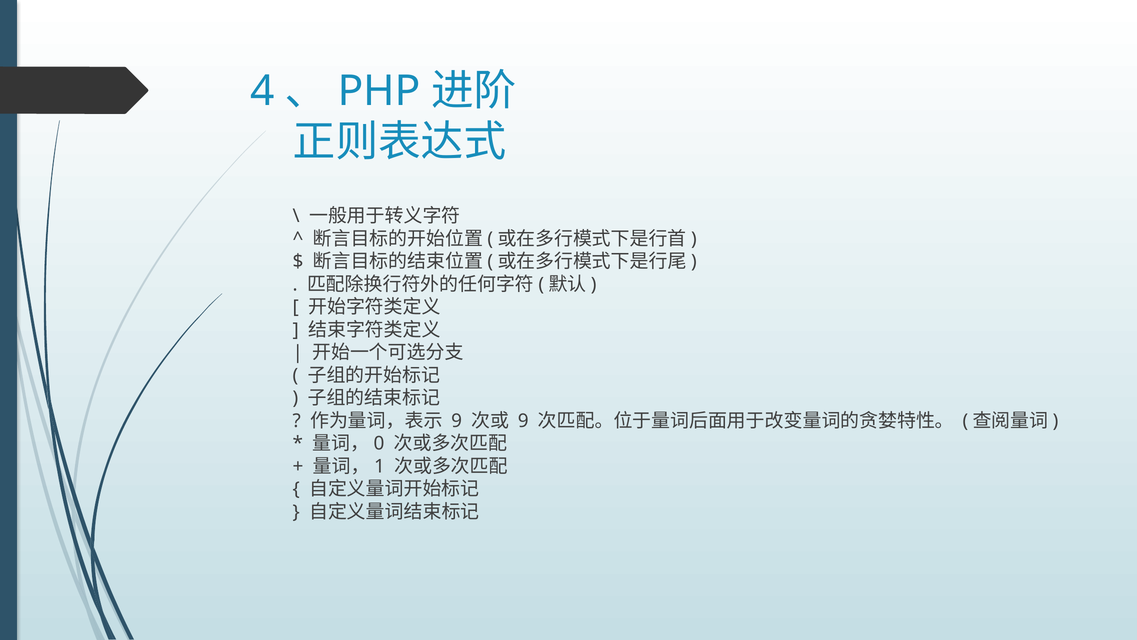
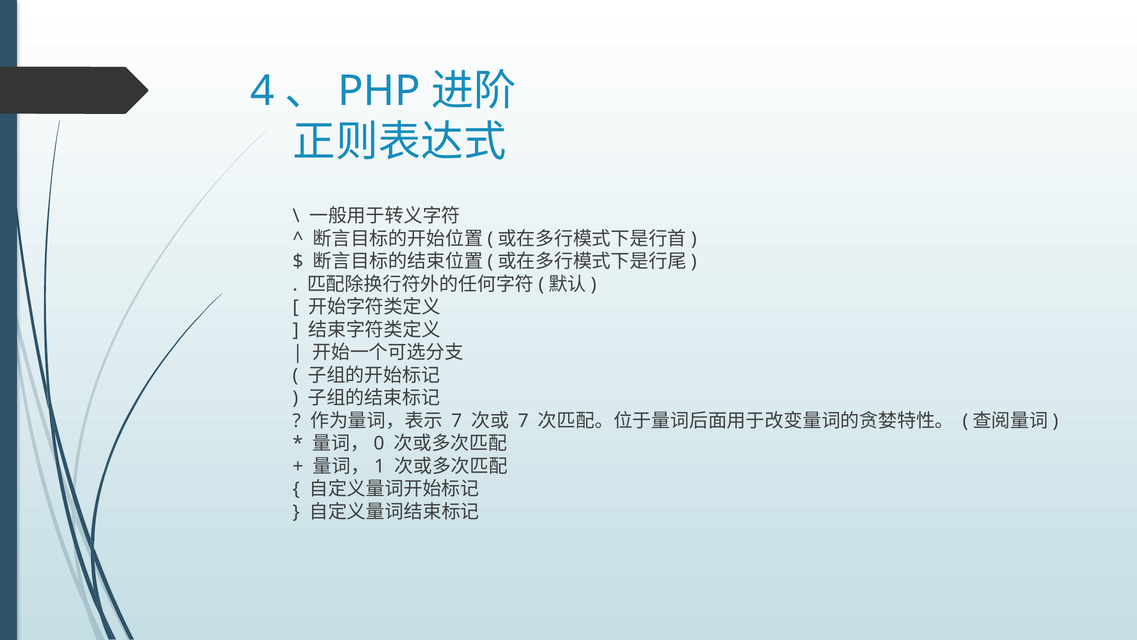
9 at (457, 420): 9 -> 7
9 at (523, 420): 9 -> 7
